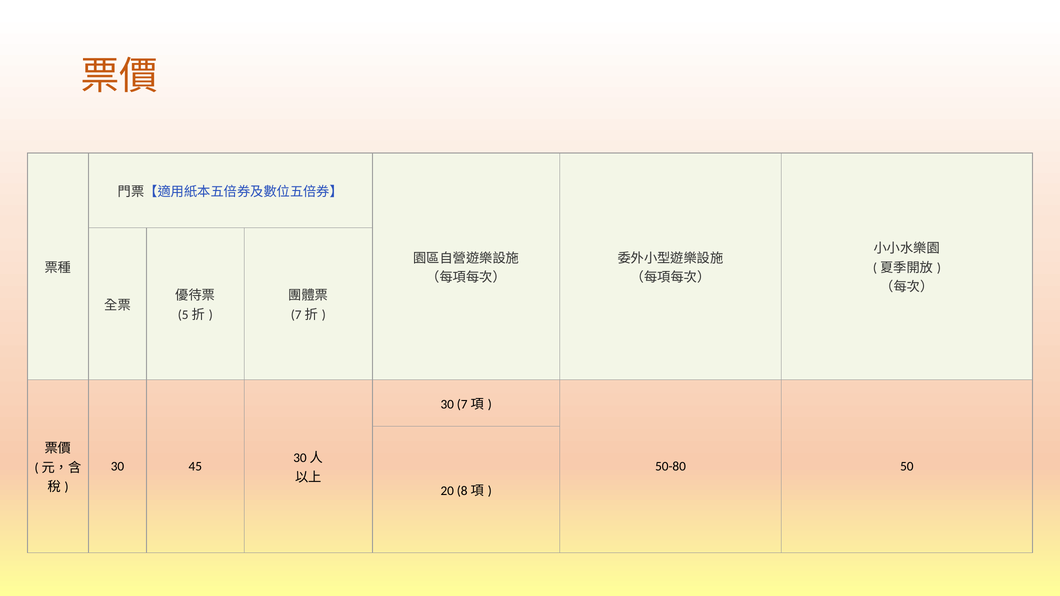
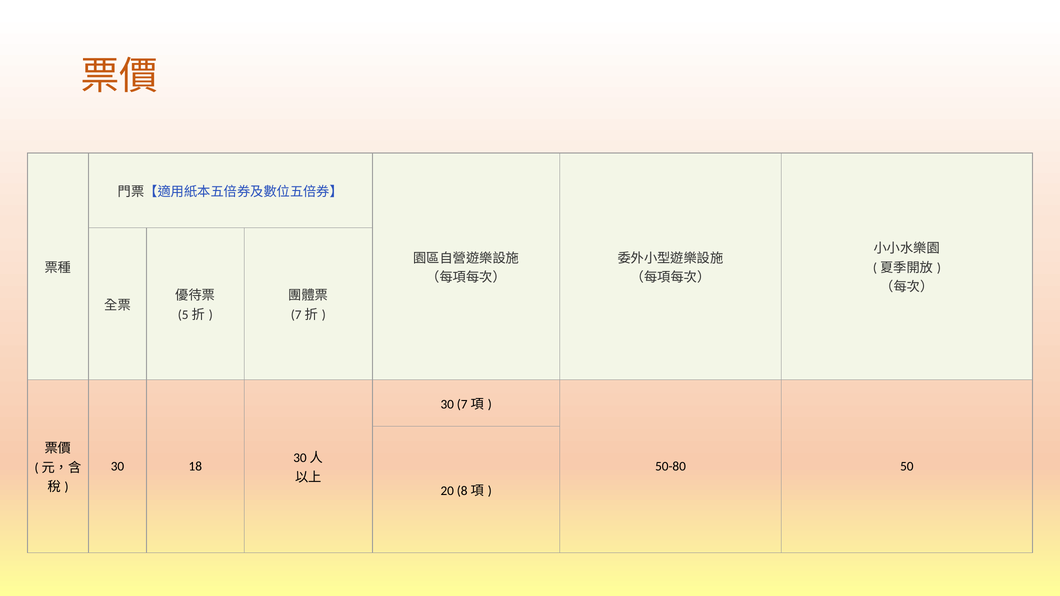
45: 45 -> 18
